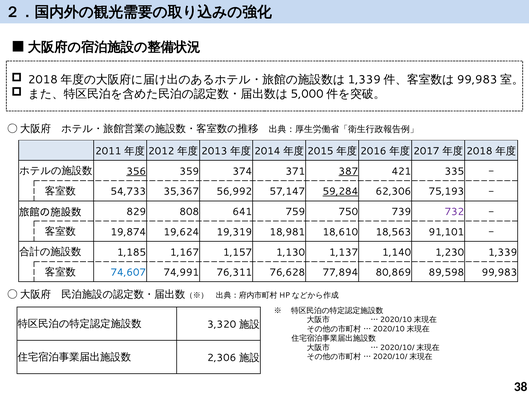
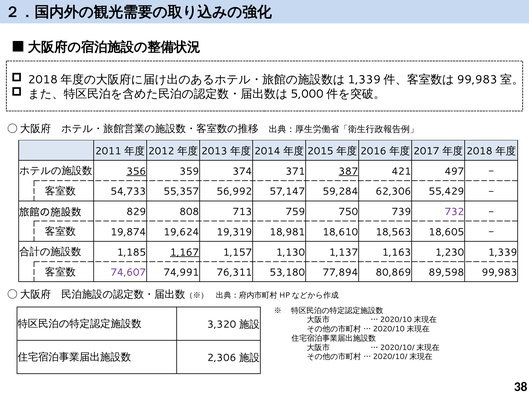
335: 335 -> 497
35,367: 35,367 -> 55,357
59,284 underline: present -> none
75,193: 75,193 -> 55,429
641: 641 -> 713
91,101: 91,101 -> 18,605
1,167 underline: none -> present
1,140: 1,140 -> 1,163
74,607 colour: blue -> purple
76,628: 76,628 -> 53,180
